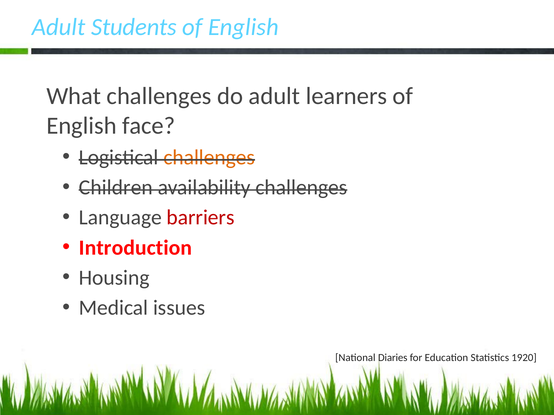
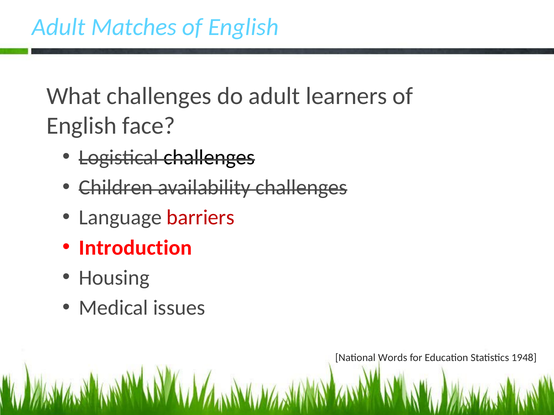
Students: Students -> Matches
challenges at (209, 158) colour: orange -> black
Diaries: Diaries -> Words
1920: 1920 -> 1948
